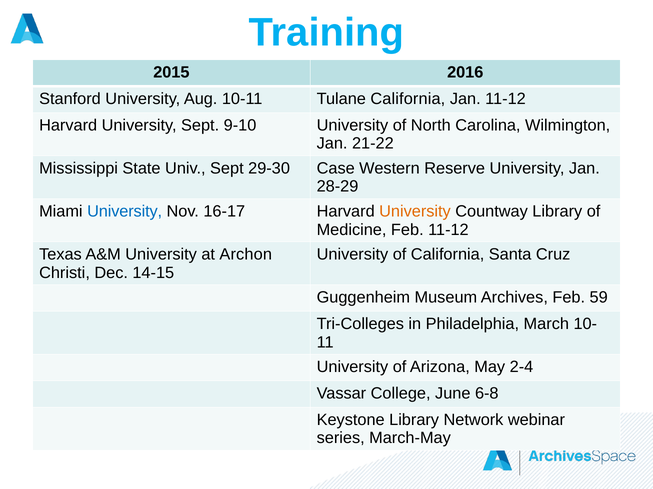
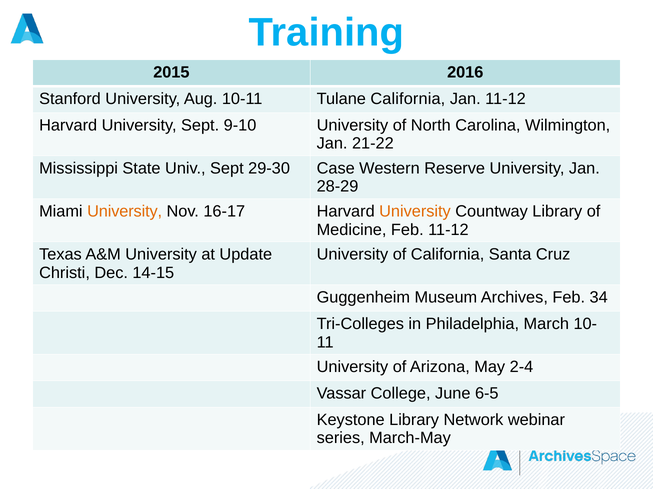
University at (125, 212) colour: blue -> orange
Archon: Archon -> Update
59: 59 -> 34
6-8: 6-8 -> 6-5
